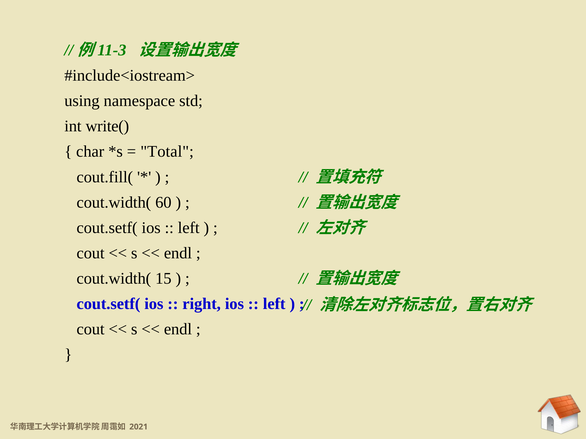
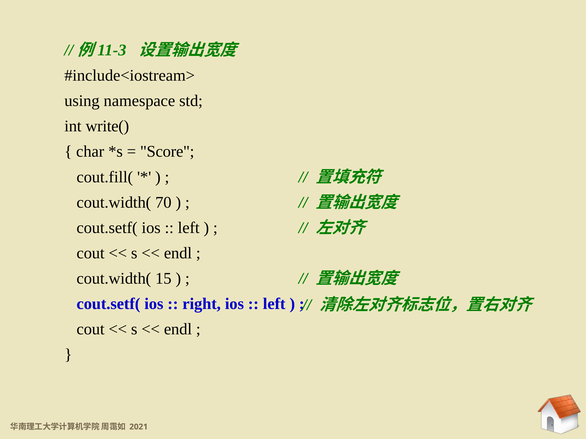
Total: Total -> Score
60: 60 -> 70
